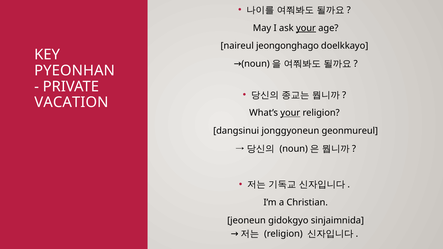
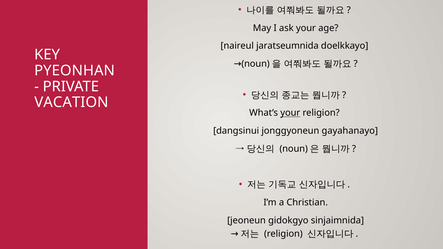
your at (306, 28) underline: present -> none
jeongonghago: jeongonghago -> jaratseumnida
geonmureul: geonmureul -> gayahanayo
